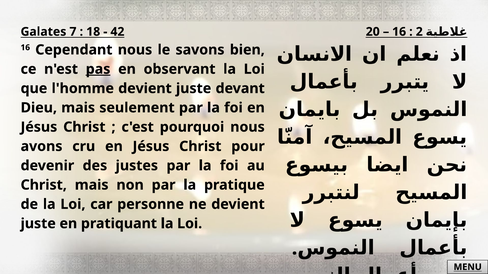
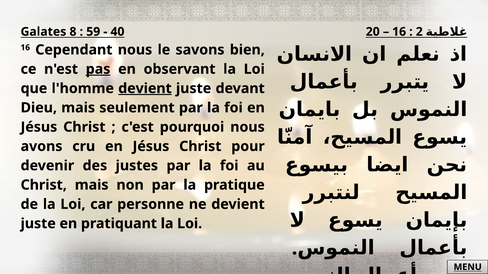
7: 7 -> 8
18: 18 -> 59
42: 42 -> 40
devient at (145, 89) underline: none -> present
